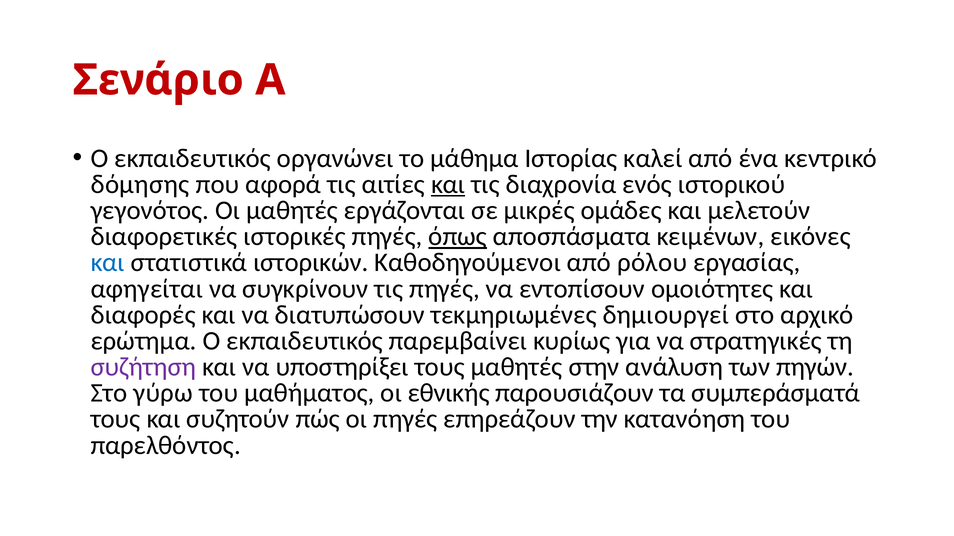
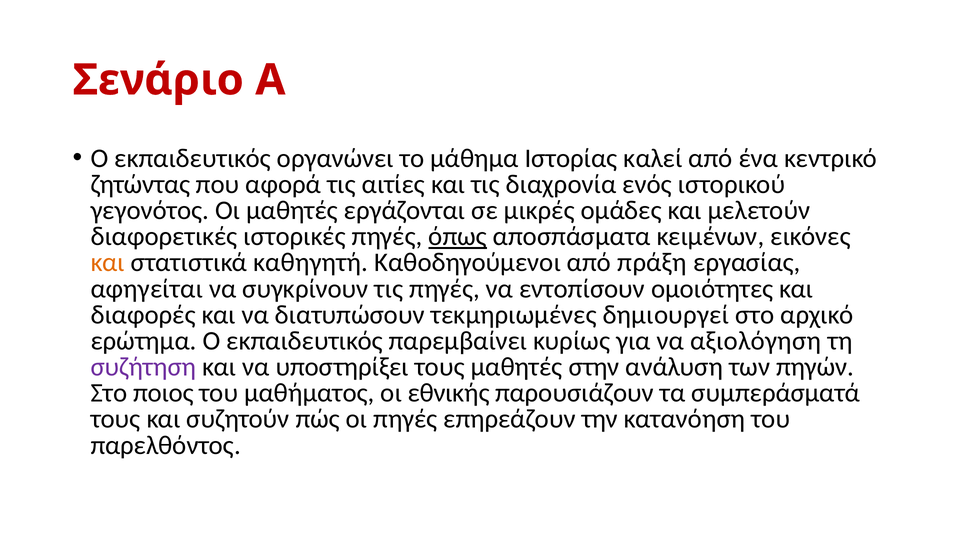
δόμησης: δόμησης -> ζητώντας
και at (448, 185) underline: present -> none
και at (108, 263) colour: blue -> orange
ιστορικών: ιστορικών -> καθηγητή
ρόλου: ρόλου -> πράξη
στρατηγικές: στρατηγικές -> αξιολόγηση
γύρω: γύρω -> ποιος
